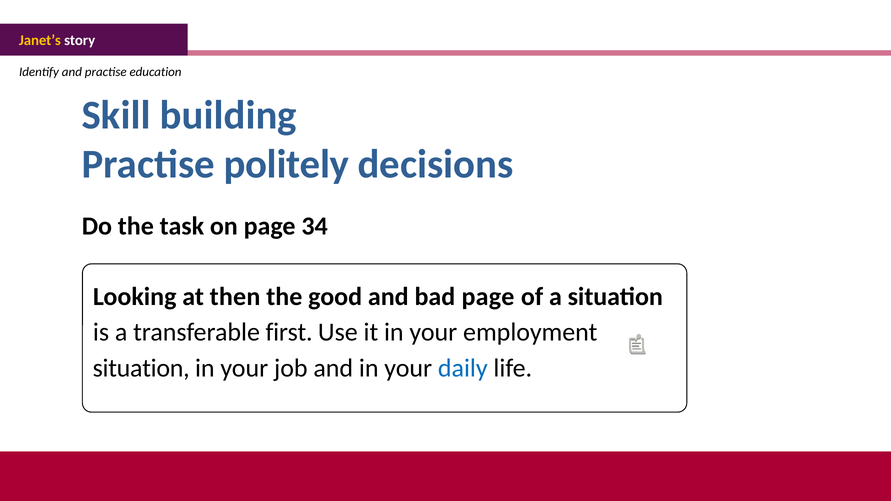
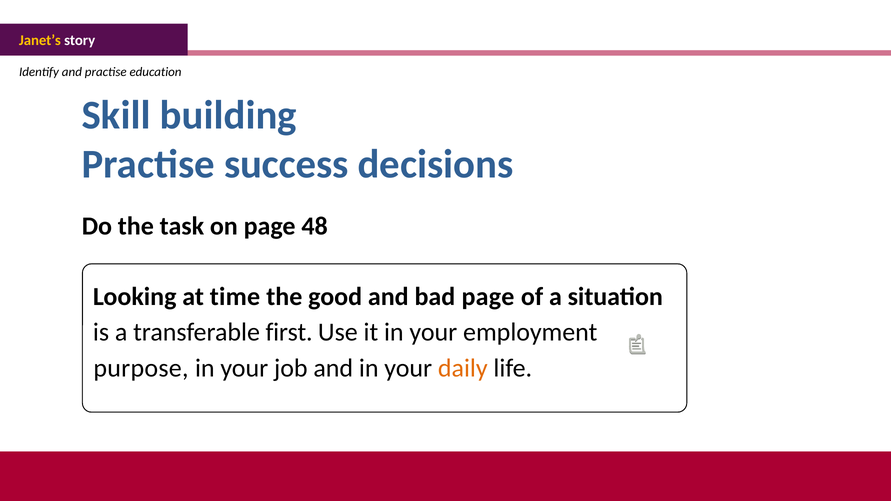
politely: politely -> success
34: 34 -> 48
then: then -> time
situation at (141, 368): situation -> purpose
daily colour: blue -> orange
